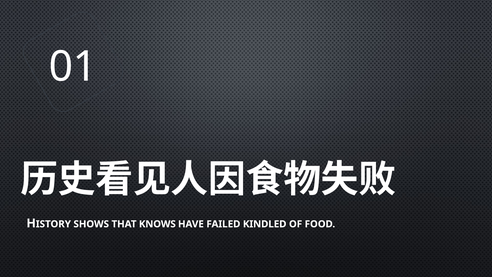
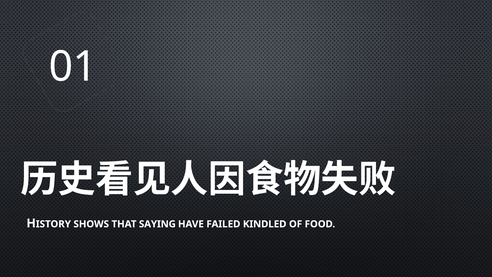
KNOWS: KNOWS -> SAYING
